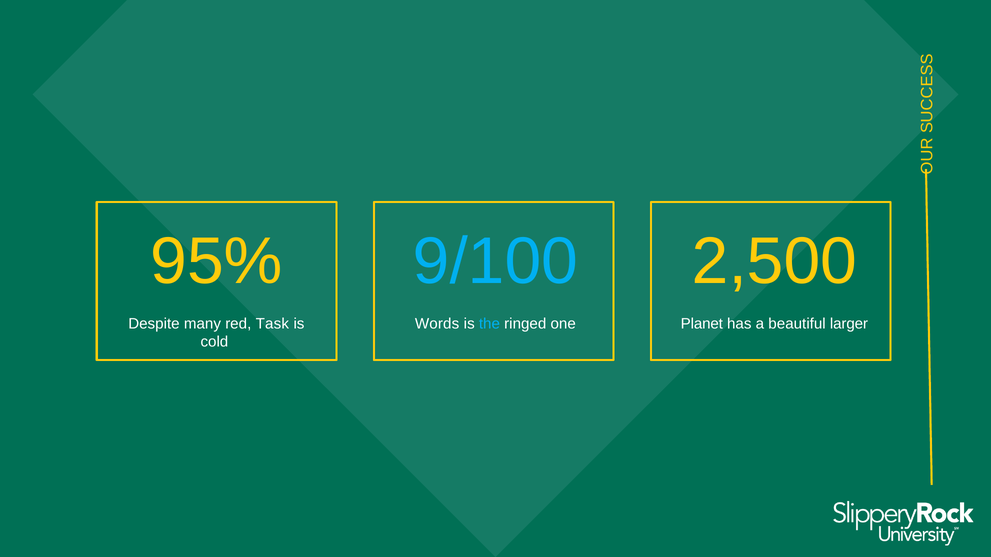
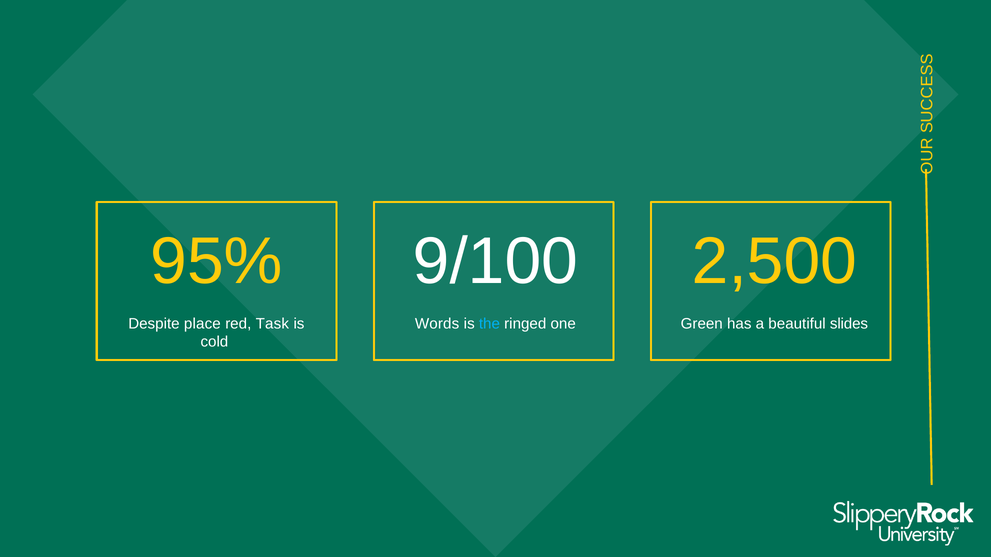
9/100 colour: light blue -> white
many: many -> place
Planet: Planet -> Green
larger: larger -> slides
